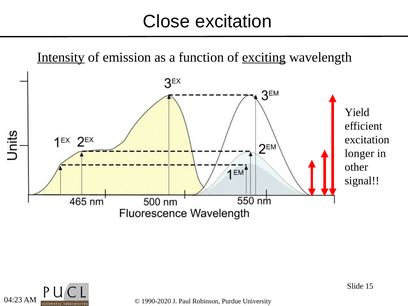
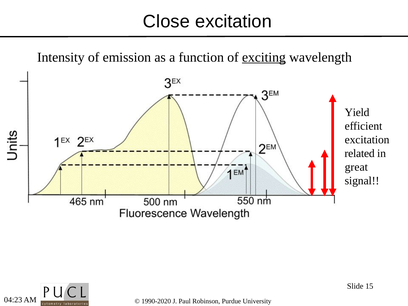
Intensity underline: present -> none
longer: longer -> related
other: other -> great
